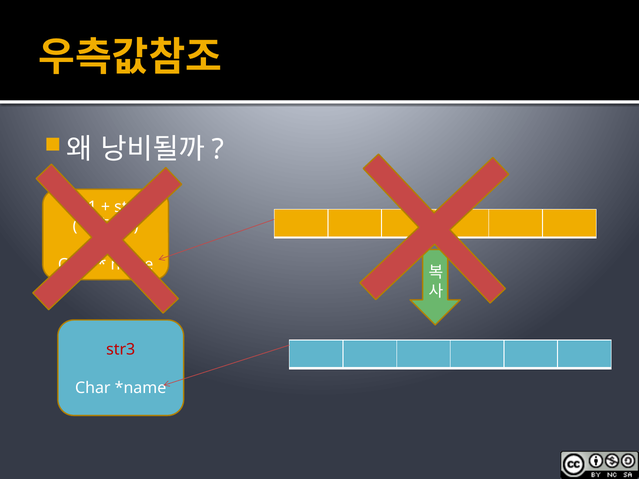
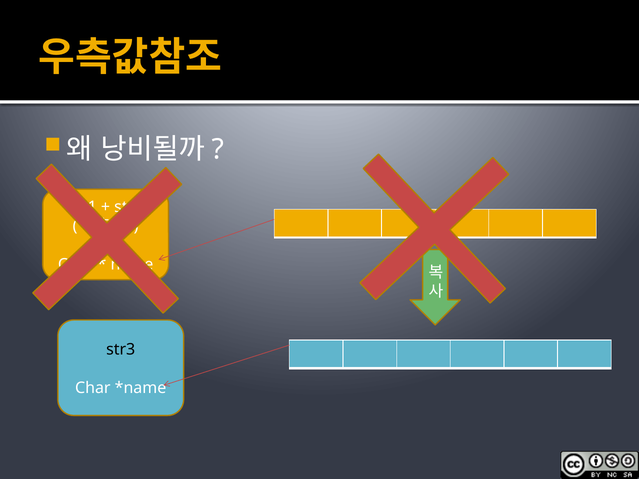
str3 colour: red -> black
